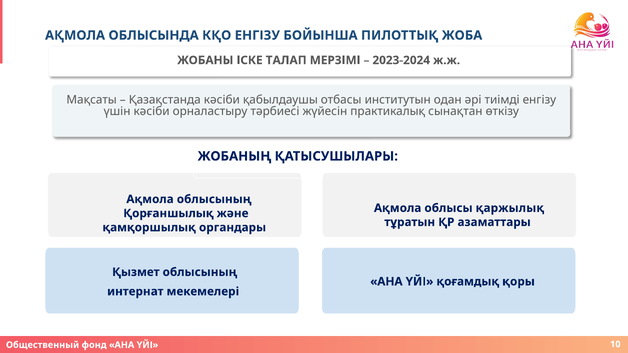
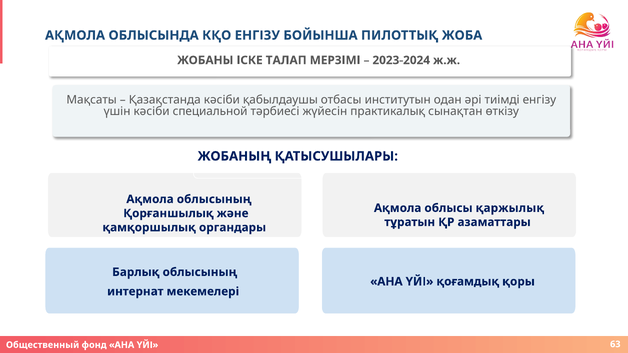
орналастыру: орналастыру -> специальной
Қызмет: Қызмет -> Барлық
10: 10 -> 63
